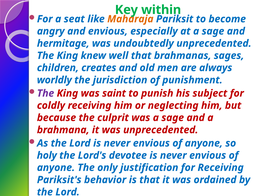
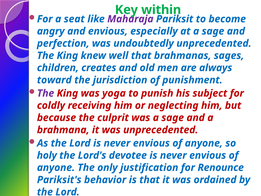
Maharaja colour: orange -> purple
hermitage: hermitage -> perfection
worldly: worldly -> toward
saint: saint -> yoga
for Receiving: Receiving -> Renounce
